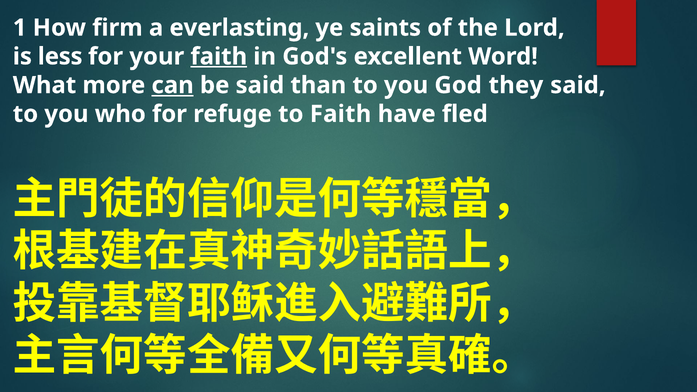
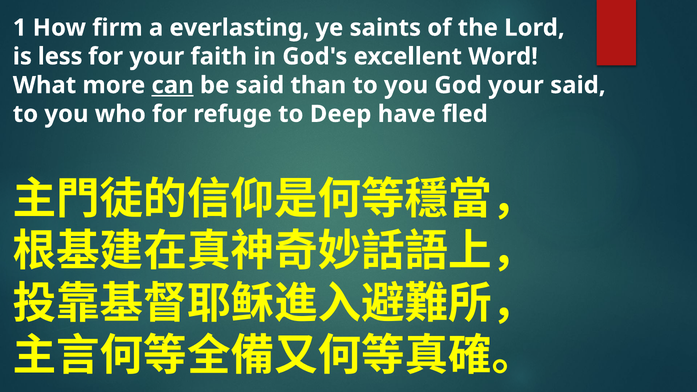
faith at (219, 57) underline: present -> none
God they: they -> your
to Faith: Faith -> Deep
